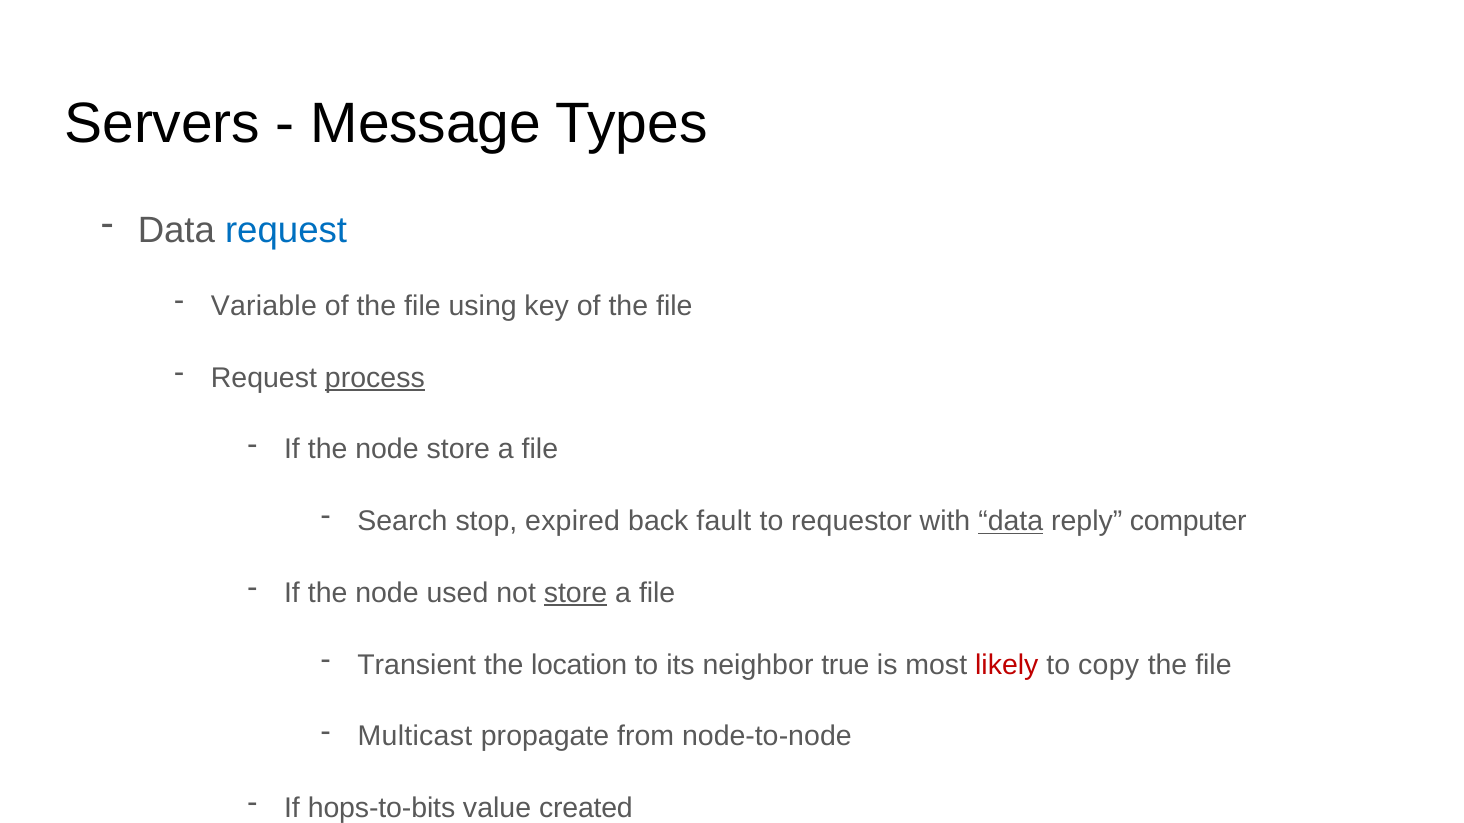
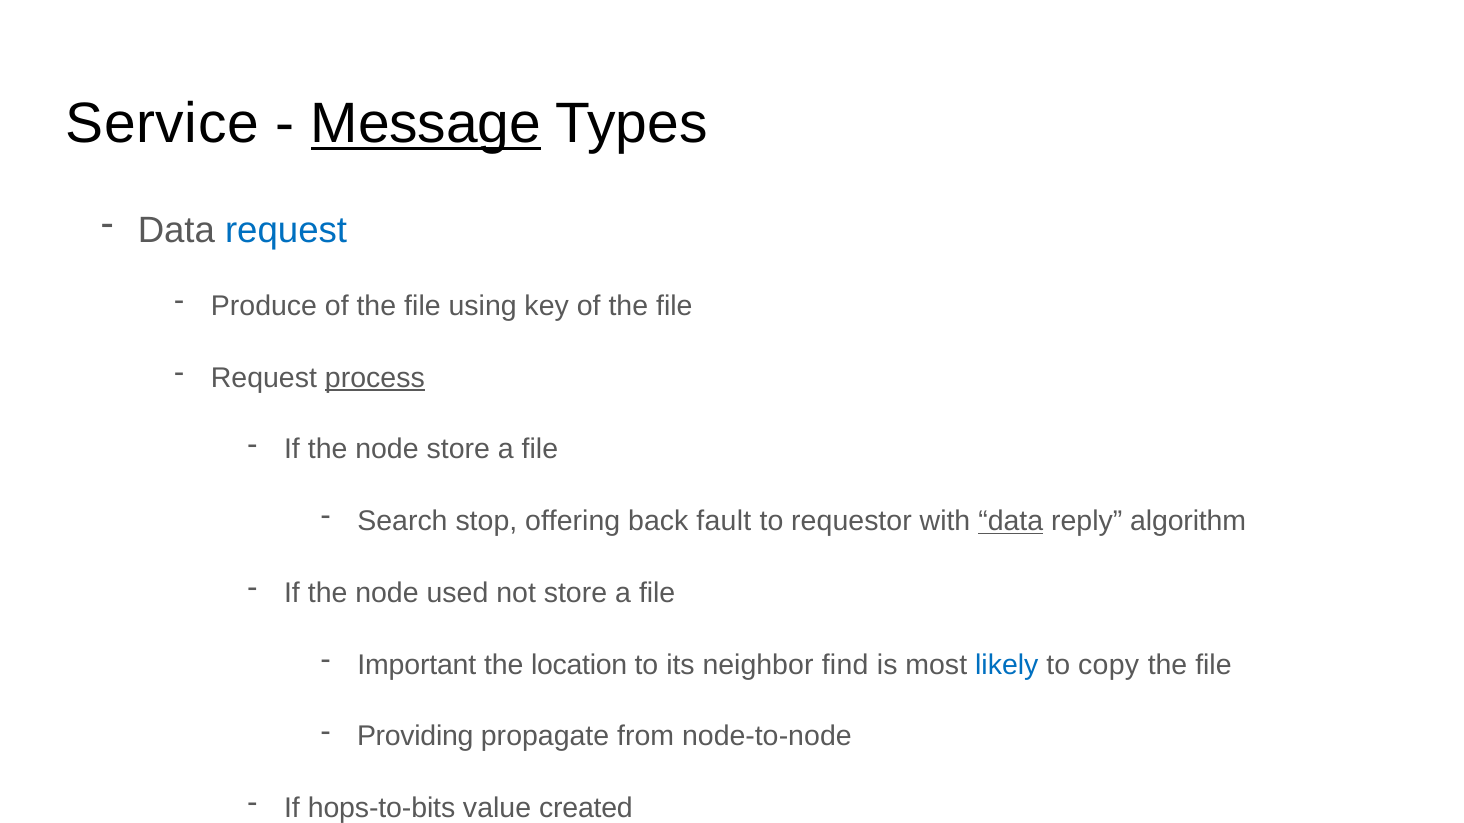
Servers: Servers -> Service
Message at (426, 124) underline: none -> present
Variable: Variable -> Produce
expired: expired -> offering
computer: computer -> algorithm
store at (575, 593) underline: present -> none
Transient: Transient -> Important
true: true -> find
likely colour: red -> blue
Multicast: Multicast -> Providing
